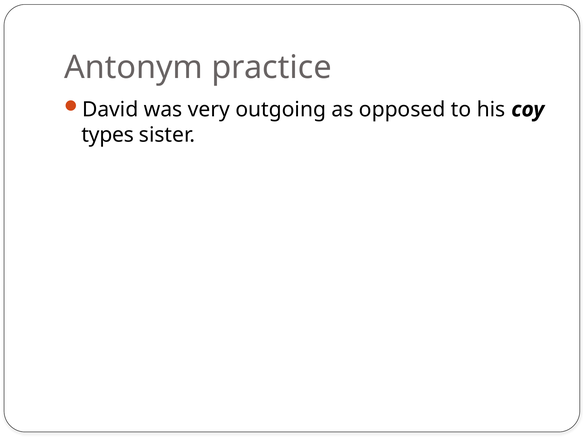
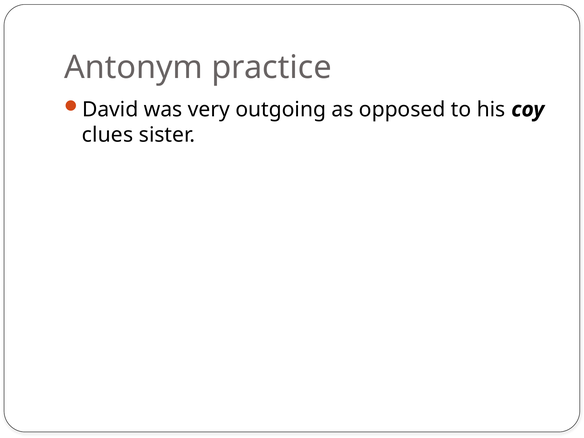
types: types -> clues
